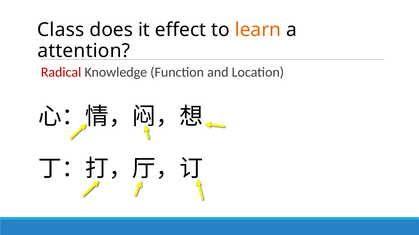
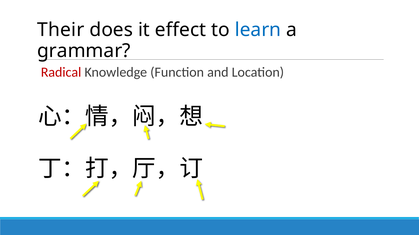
Class: Class -> Their
learn colour: orange -> blue
attention: attention -> grammar
